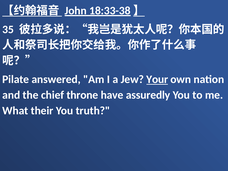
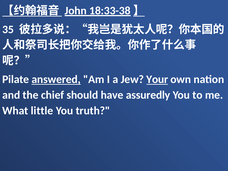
answered underline: none -> present
throne: throne -> should
their: their -> little
